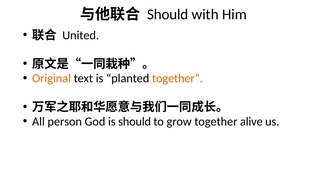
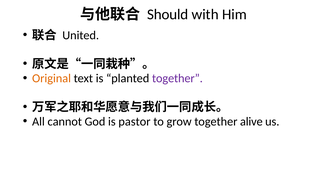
together at (177, 78) colour: orange -> purple
person: person -> cannot
is should: should -> pastor
